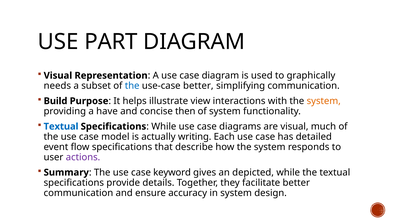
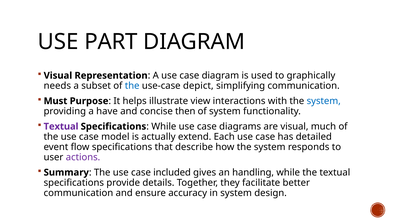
use-case better: better -> depict
Build: Build -> Must
system at (324, 101) colour: orange -> blue
Textual at (61, 126) colour: blue -> purple
writing: writing -> extend
keyword: keyword -> included
depicted: depicted -> handling
